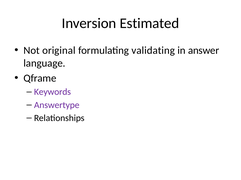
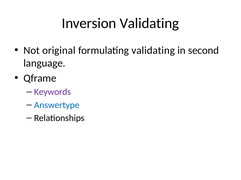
Inversion Estimated: Estimated -> Validating
answer: answer -> second
Answertype colour: purple -> blue
